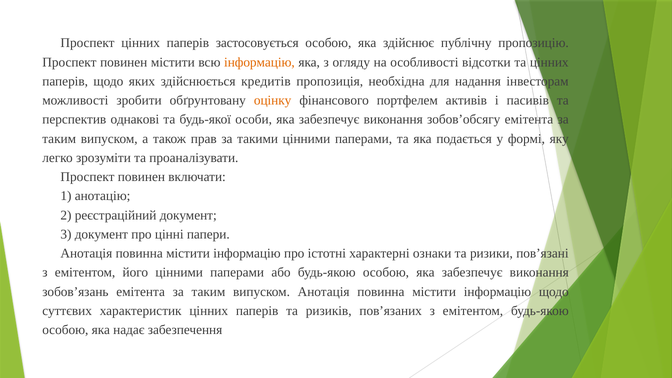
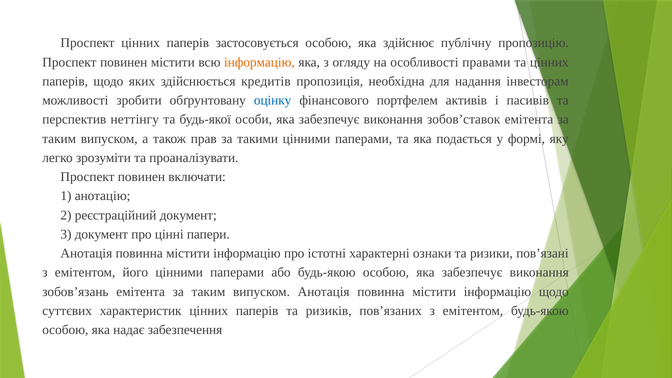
відсотки: відсотки -> правами
оцінку colour: orange -> blue
однакові: однакові -> неттінгу
зобов’обсягу: зобов’обсягу -> зобов’ставок
